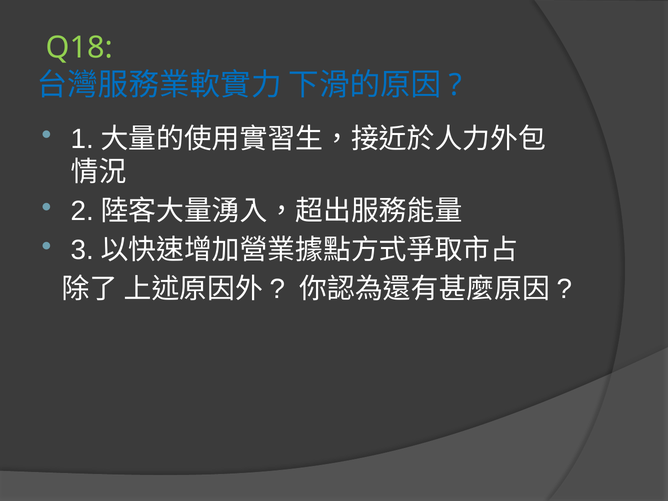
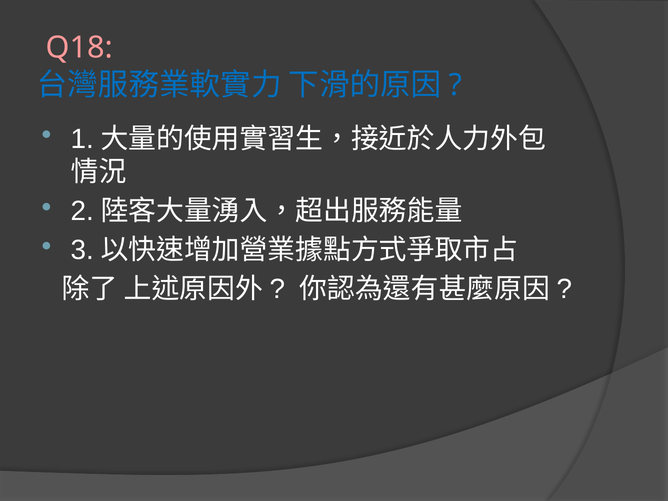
Q18 colour: light green -> pink
